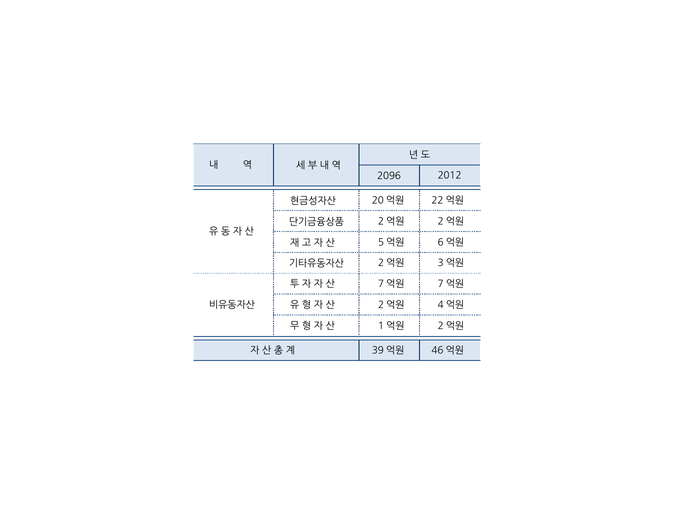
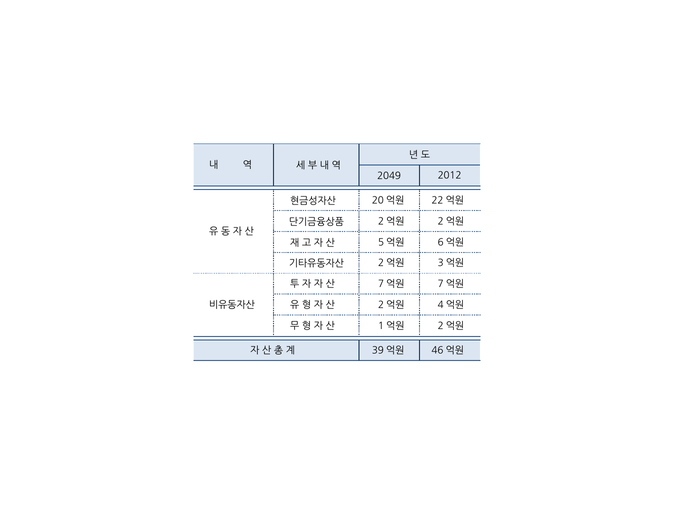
2096: 2096 -> 2049
